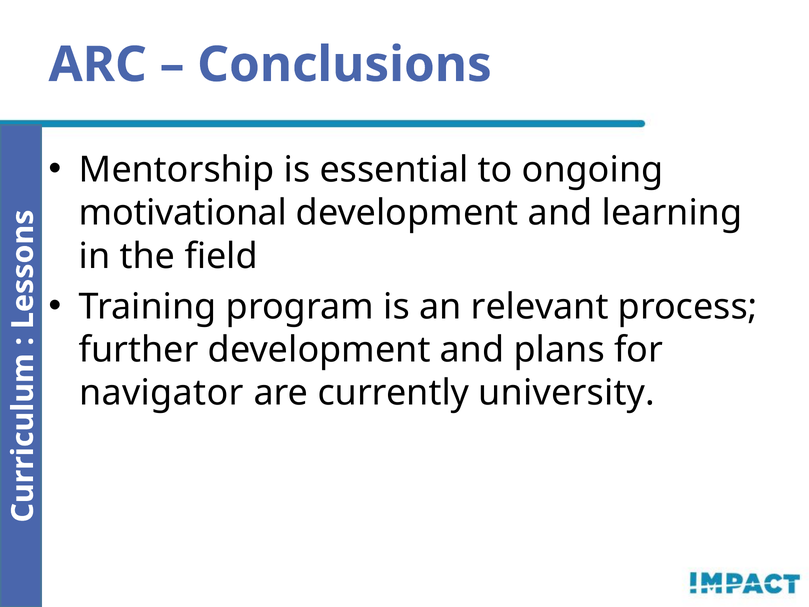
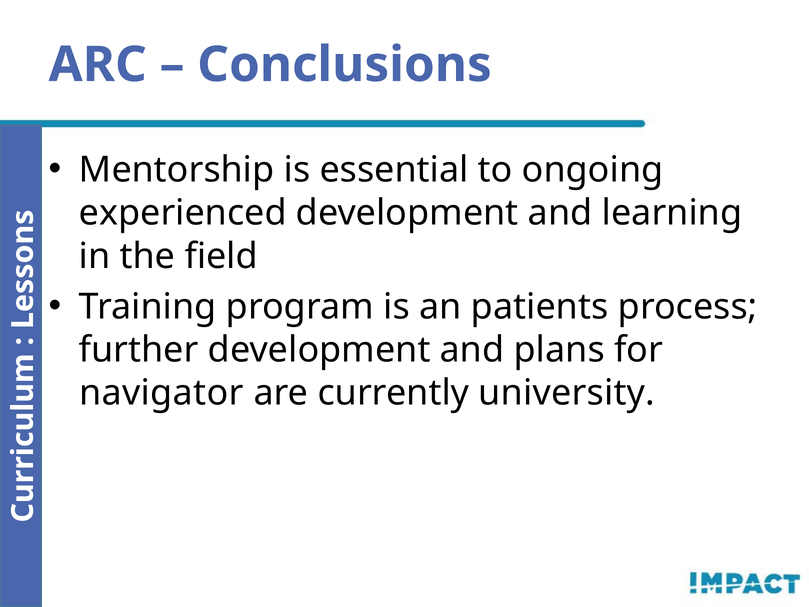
motivational: motivational -> experienced
relevant: relevant -> patients
